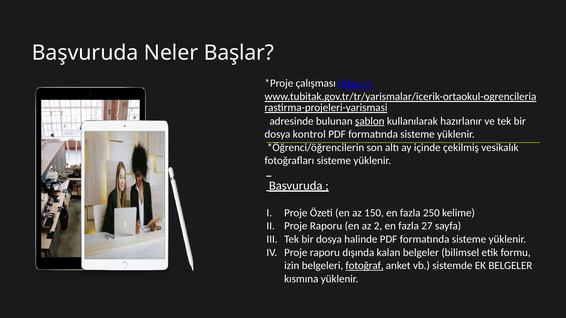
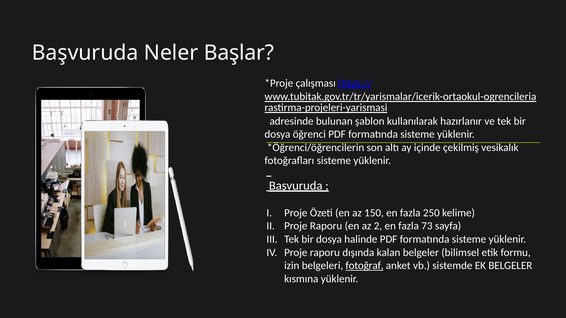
şablon underline: present -> none
kontrol: kontrol -> öğrenci
27: 27 -> 73
